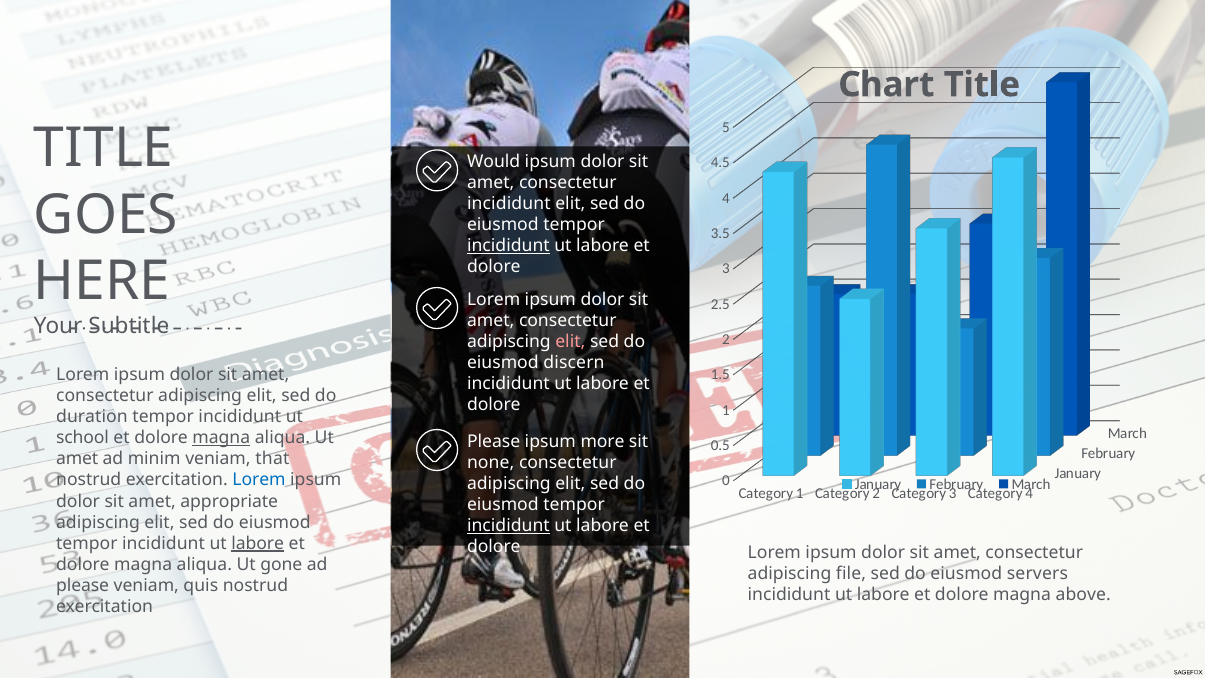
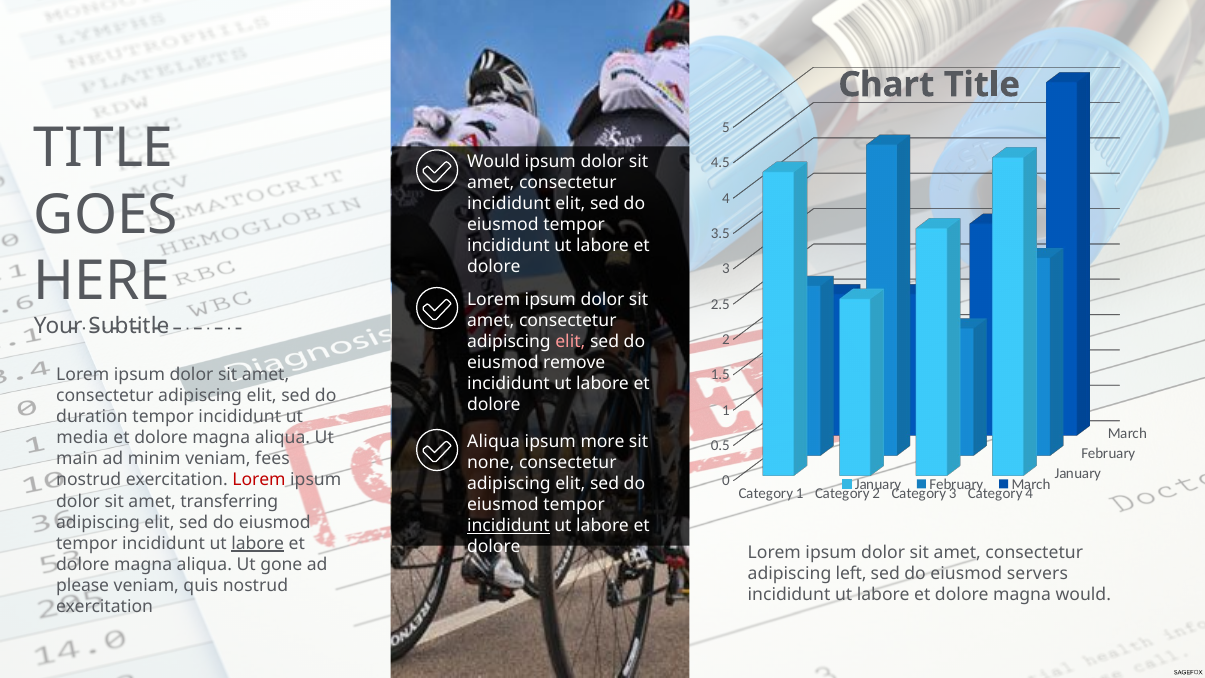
incididunt at (508, 246) underline: present -> none
discern: discern -> remove
school: school -> media
magna at (221, 438) underline: present -> none
Please at (494, 441): Please -> Aliqua
amet at (77, 459): amet -> main
that: that -> fees
Lorem at (259, 480) colour: blue -> red
appropriate: appropriate -> transferring
file: file -> left
magna above: above -> would
